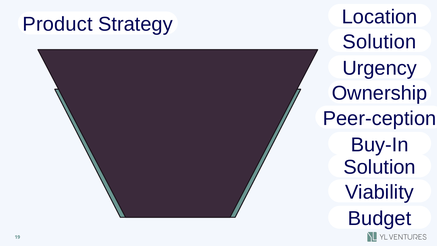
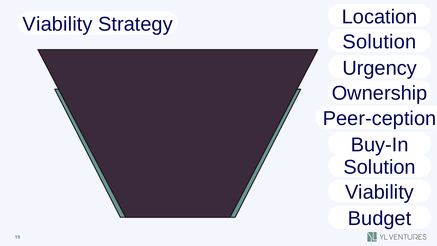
Product at (58, 24): Product -> Viability
